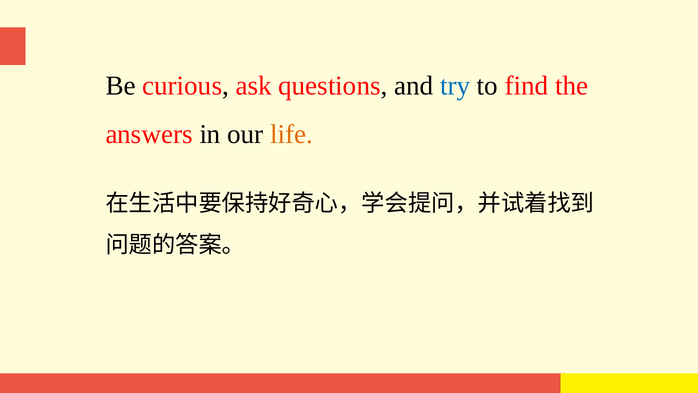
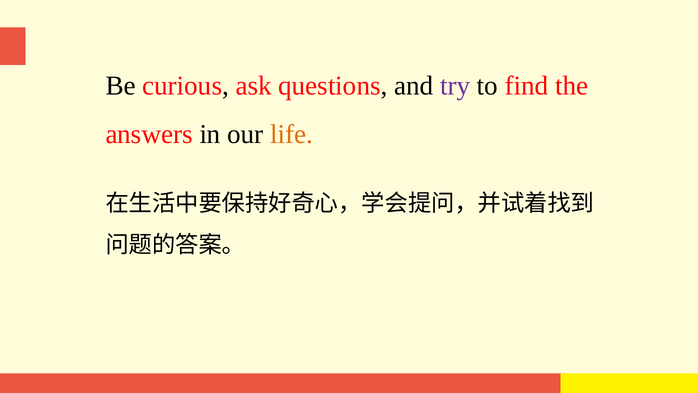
try colour: blue -> purple
